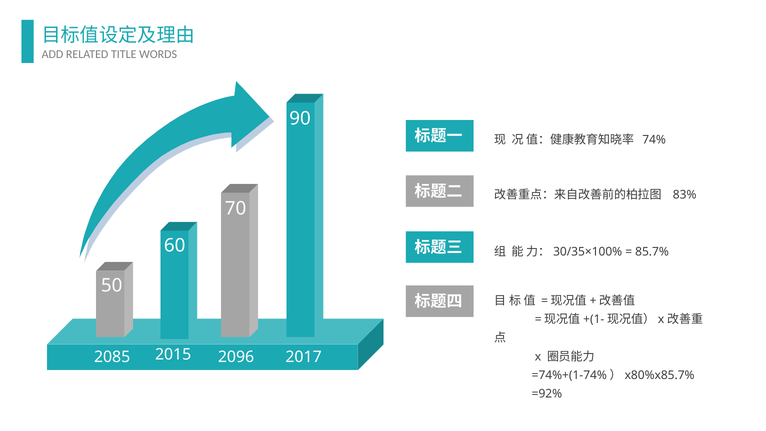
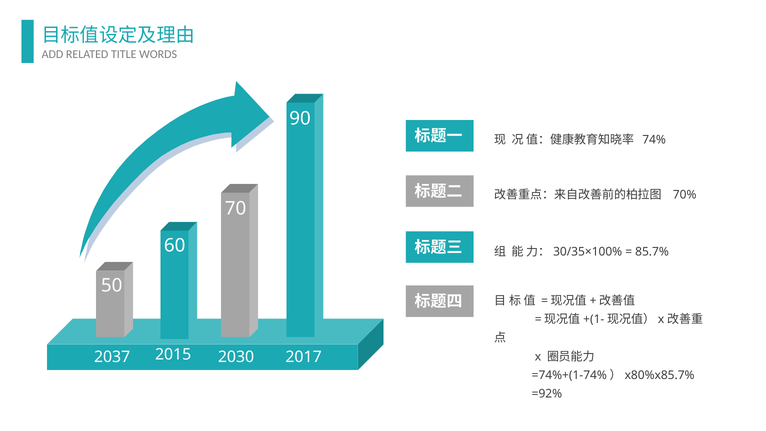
83%: 83% -> 70%
2085: 2085 -> 2037
2096: 2096 -> 2030
